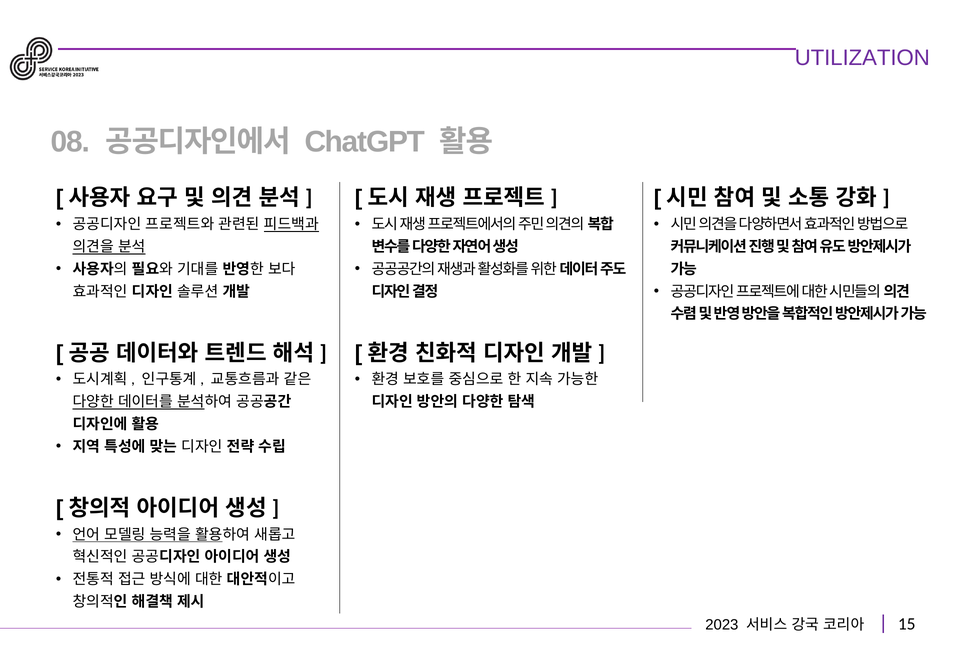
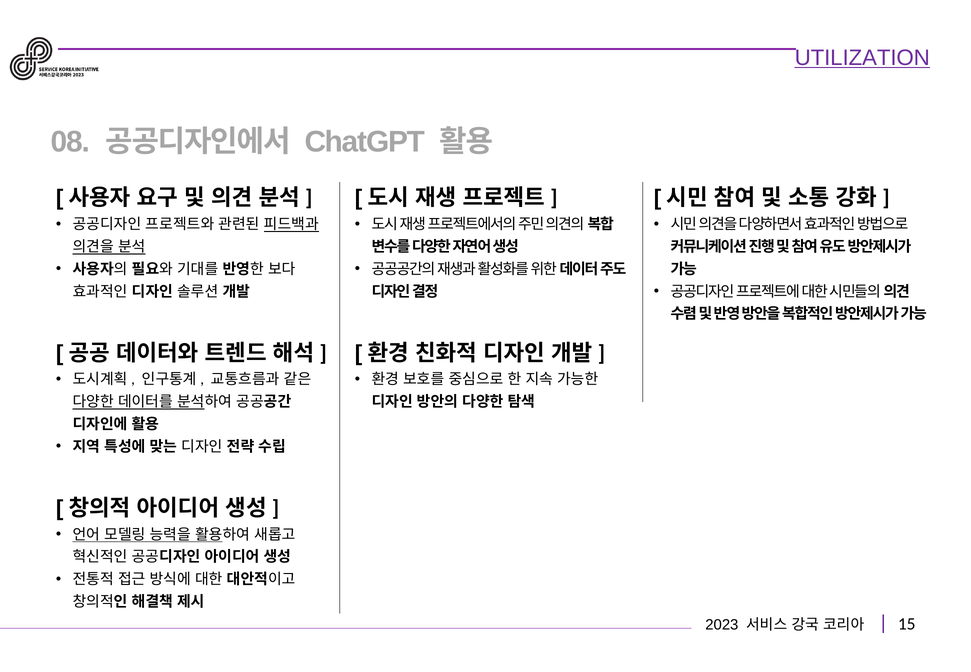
UTILIZATION underline: none -> present
